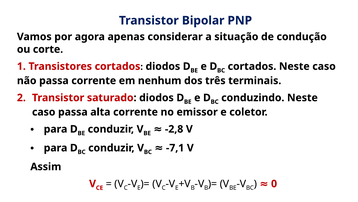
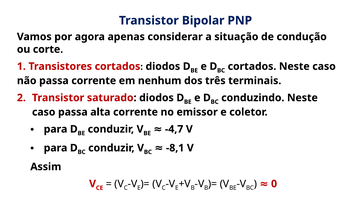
-2,8: -2,8 -> -4,7
-7,1: -7,1 -> -8,1
